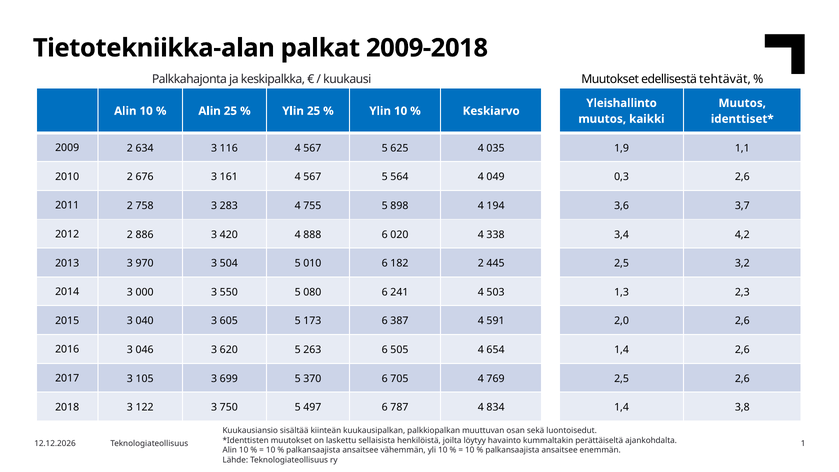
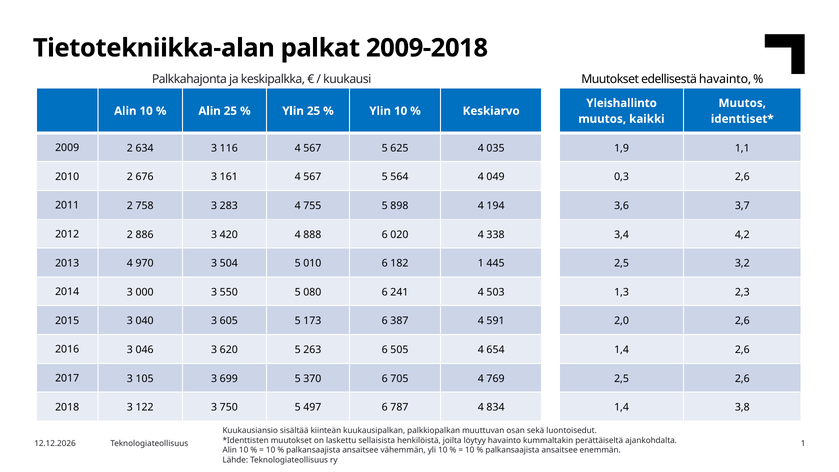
edellisestä tehtävät: tehtävät -> havainto
2013 3: 3 -> 4
182 2: 2 -> 1
